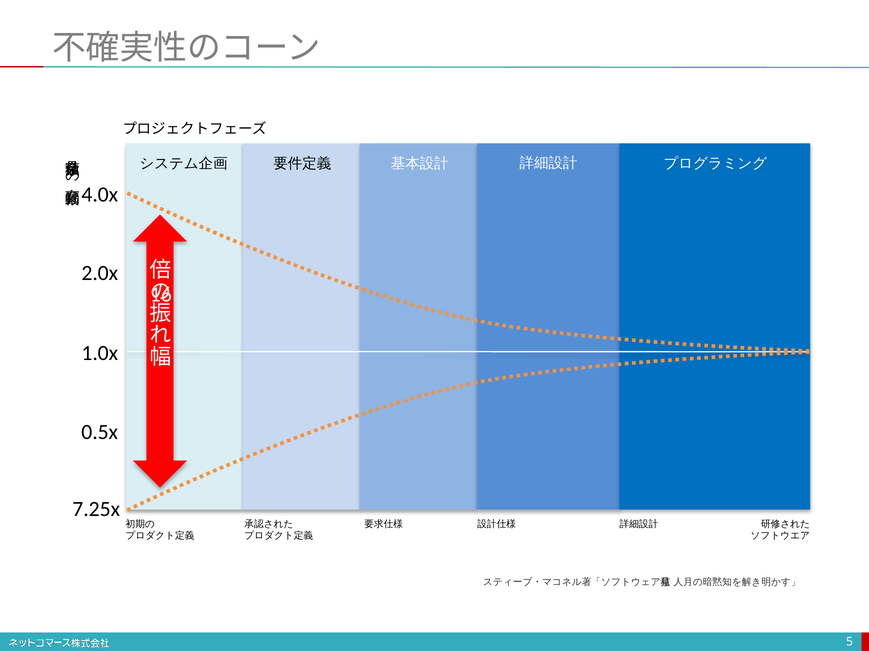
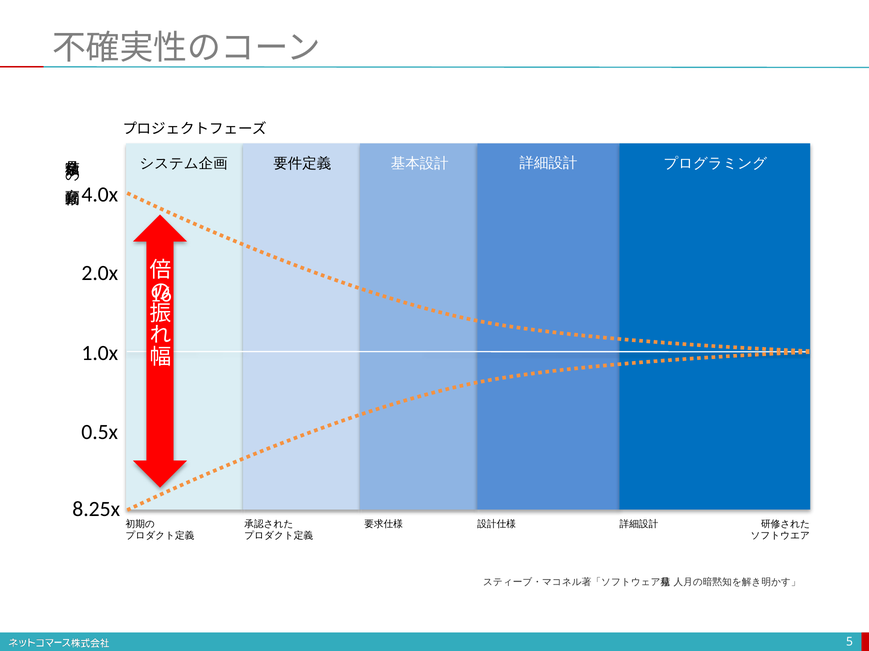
7.25x: 7.25x -> 8.25x
